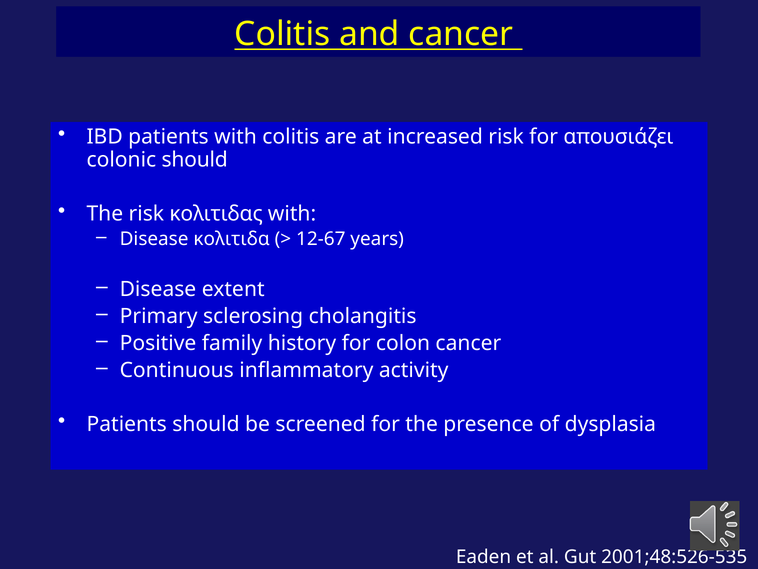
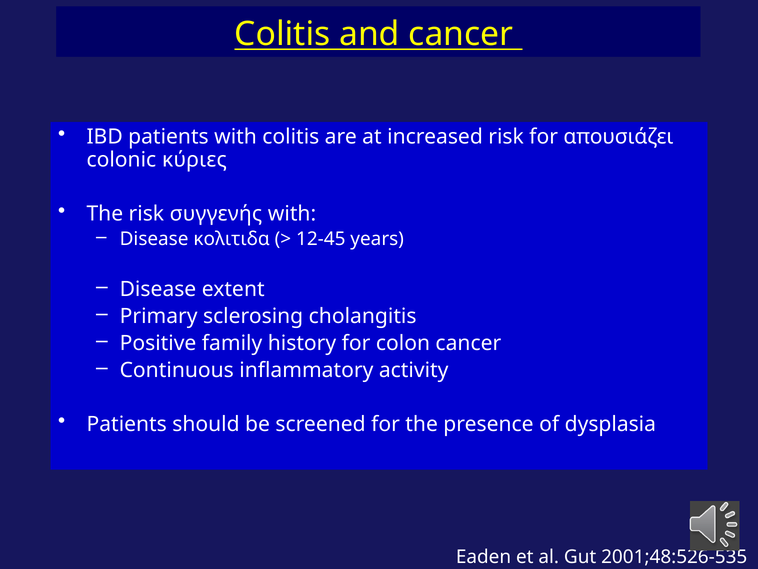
colonic should: should -> κύριες
κολιτιδας: κολιτιδας -> συγγενής
12-67: 12-67 -> 12-45
